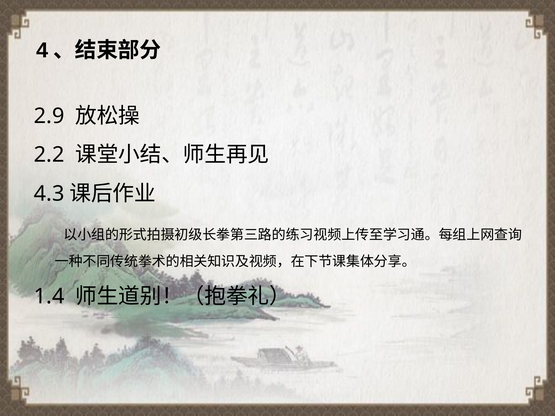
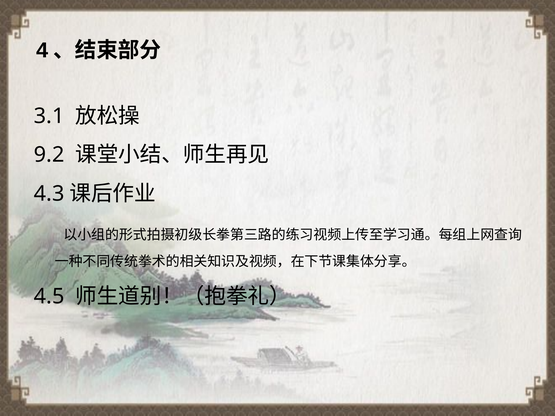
2.9: 2.9 -> 3.1
2.2: 2.2 -> 9.2
1.4: 1.4 -> 4.5
